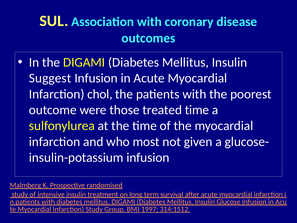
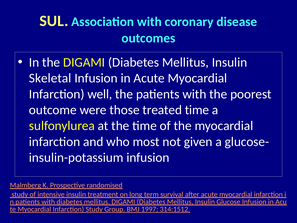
Suggest: Suggest -> Skeletal
chol: chol -> well
